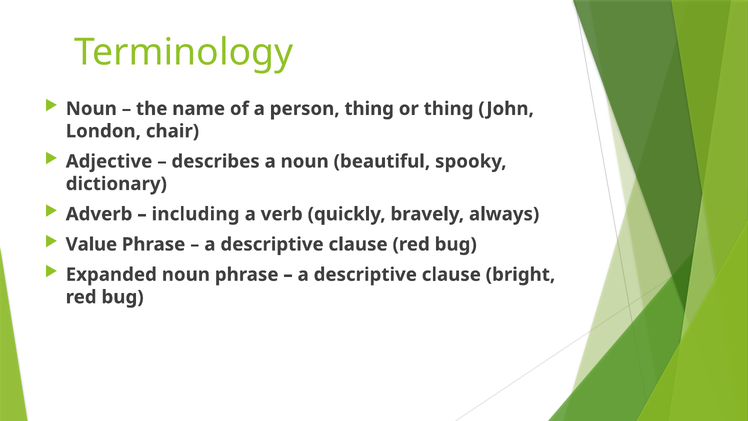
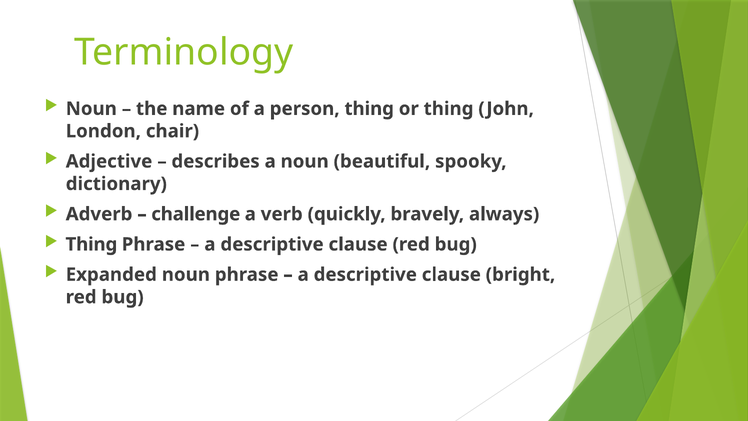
including: including -> challenge
Value at (91, 244): Value -> Thing
